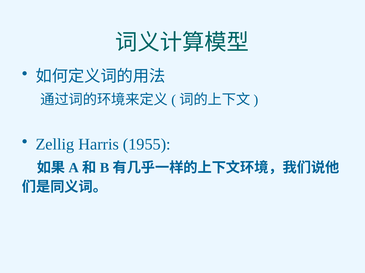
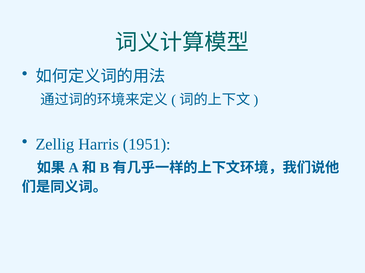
1955: 1955 -> 1951
